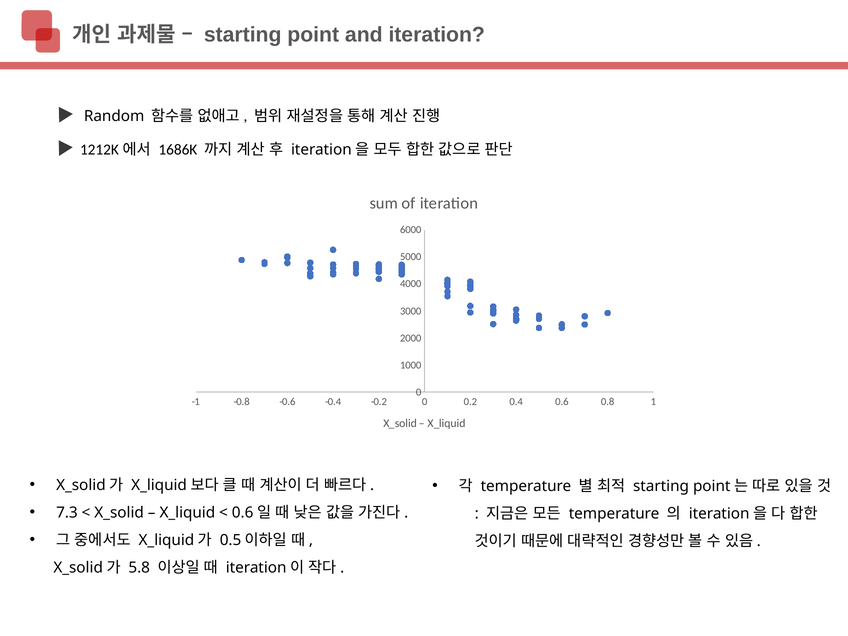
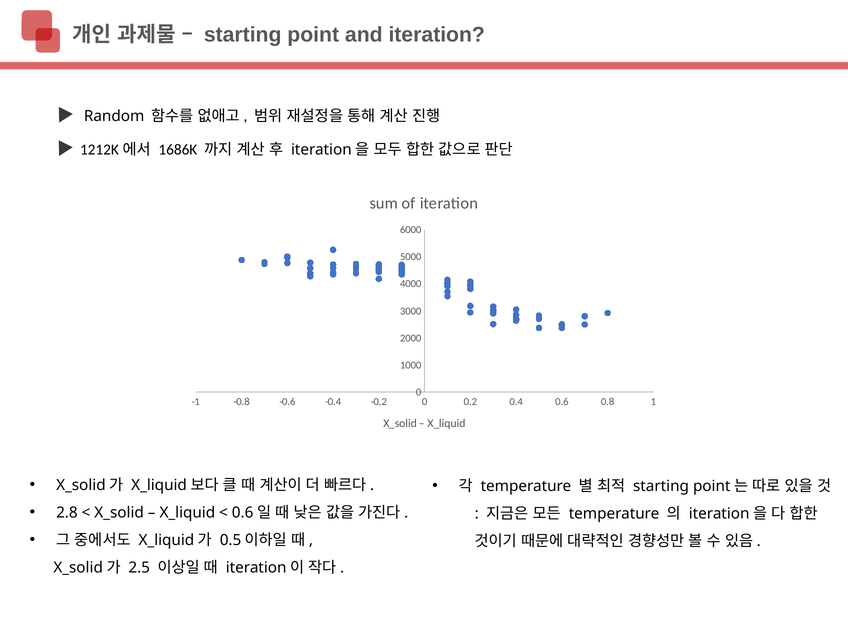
7.3: 7.3 -> 2.8
5.8: 5.8 -> 2.5
